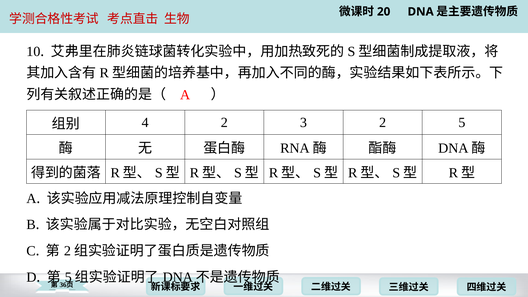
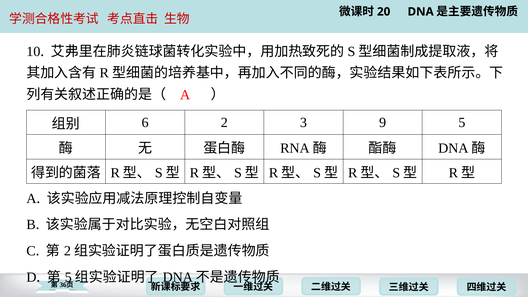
4: 4 -> 6
3 2: 2 -> 9
